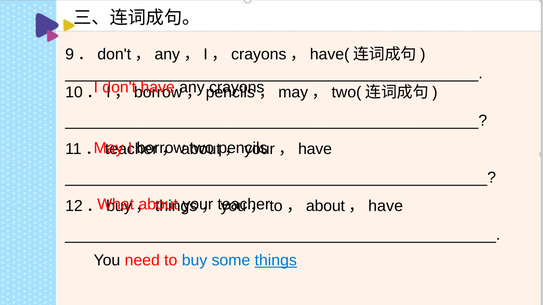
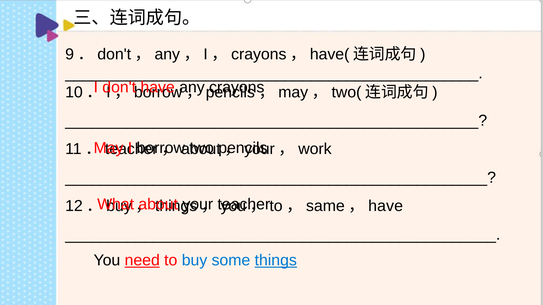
have at (315, 149): have -> work
about at (325, 206): about -> same
need underline: none -> present
